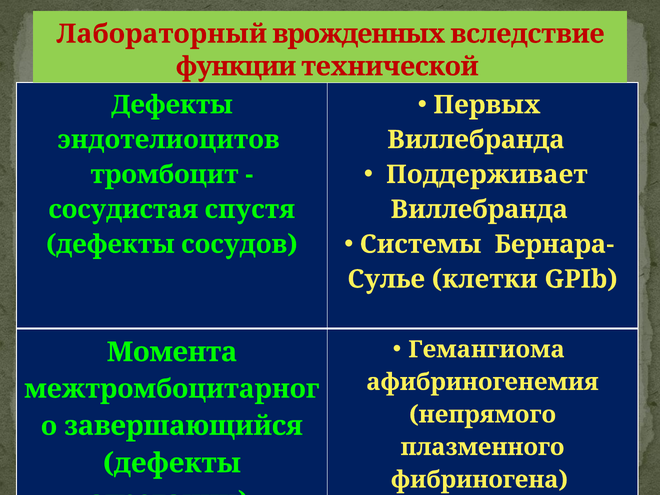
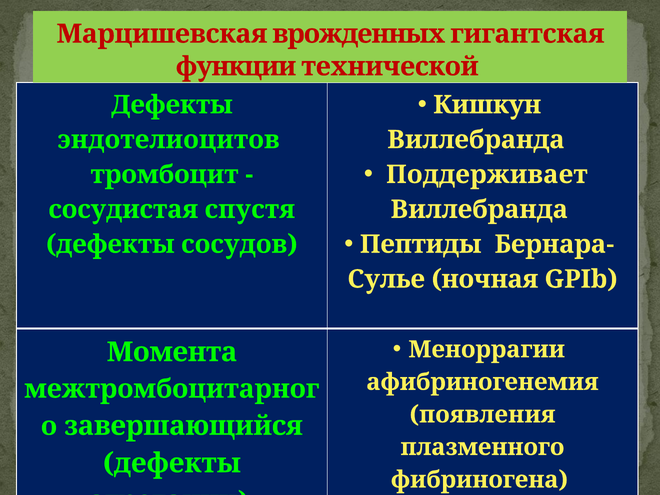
Лабораторный: Лабораторный -> Марцишевская
вследствие: вследствие -> гигантская
Первых: Первых -> Кишкун
Системы: Системы -> Пептиды
клетки: клетки -> ночная
Гемангиома: Гемангиома -> Меноррагии
непрямого: непрямого -> появления
